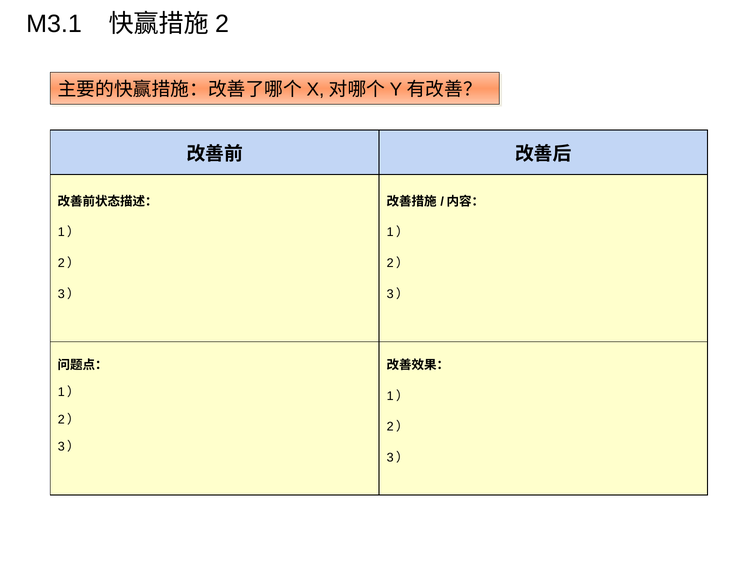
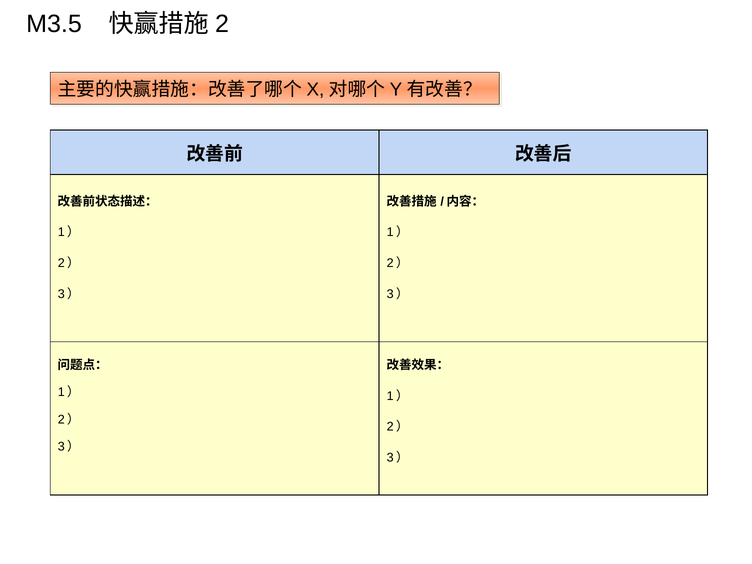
M3.1: M3.1 -> M3.5
